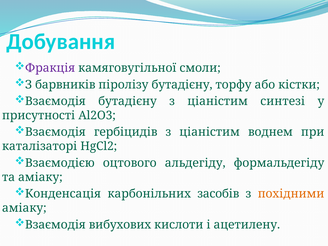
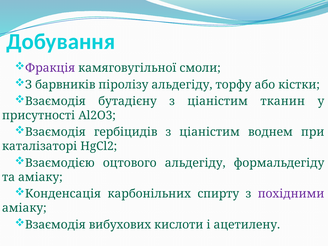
піролізу бутадієну: бутадієну -> альдегіду
синтезі: синтезі -> тканин
засобів: засобів -> спирту
похідними colour: orange -> purple
